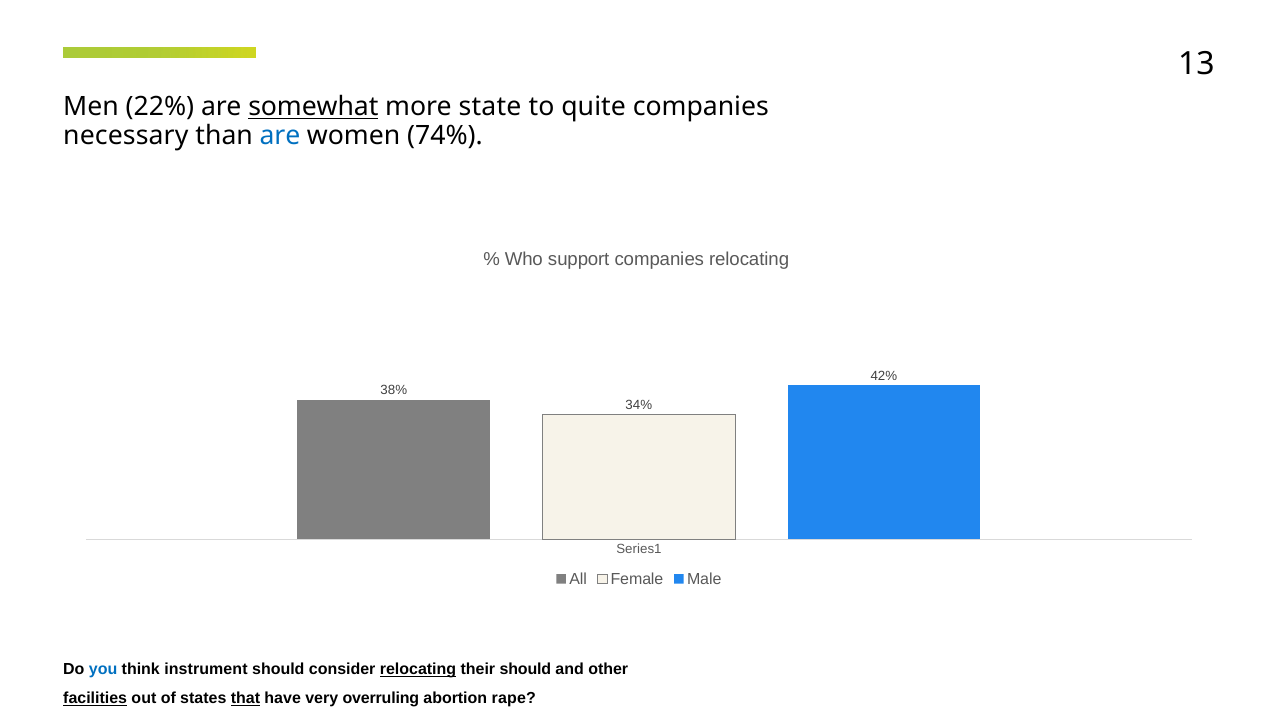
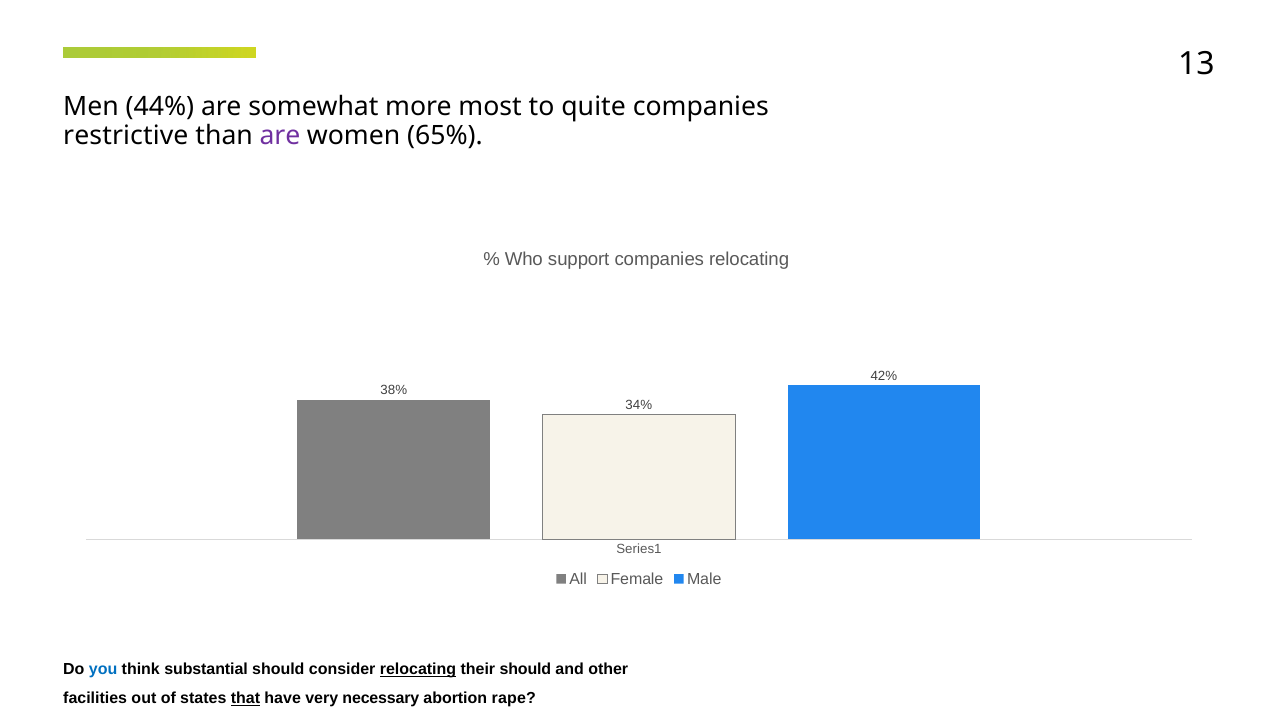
22%: 22% -> 44%
somewhat underline: present -> none
state: state -> most
necessary: necessary -> restrictive
are at (280, 136) colour: blue -> purple
74%: 74% -> 65%
instrument: instrument -> substantial
facilities underline: present -> none
overruling: overruling -> necessary
